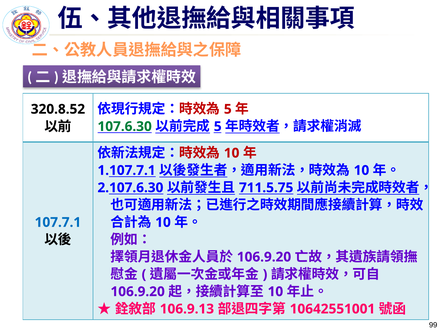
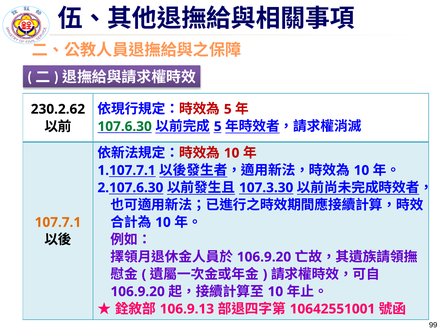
320.8.52: 320.8.52 -> 230.2.62
711.5.75: 711.5.75 -> 107.3.30
107.7.1 colour: blue -> orange
